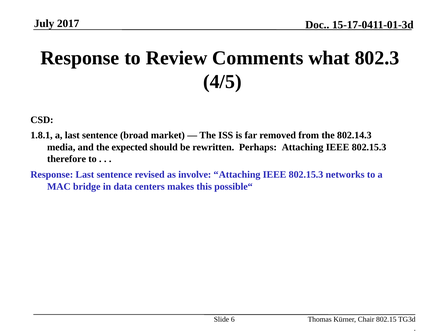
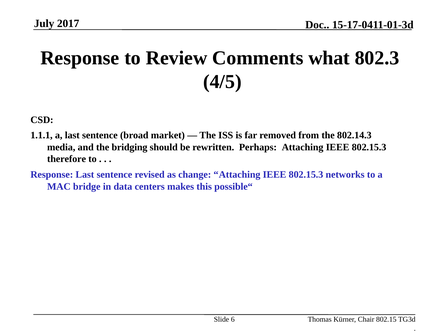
1.8.1: 1.8.1 -> 1.1.1
expected: expected -> bridging
involve: involve -> change
